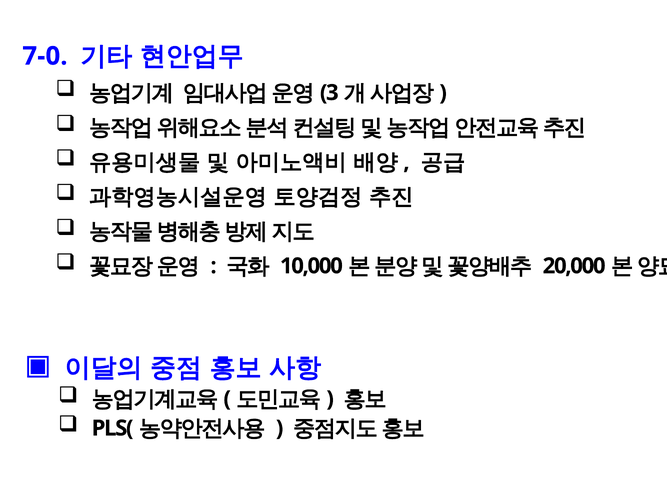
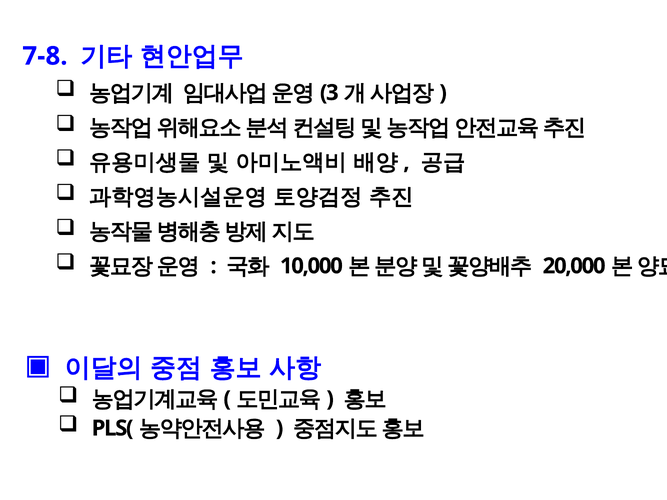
7-0: 7-0 -> 7-8
